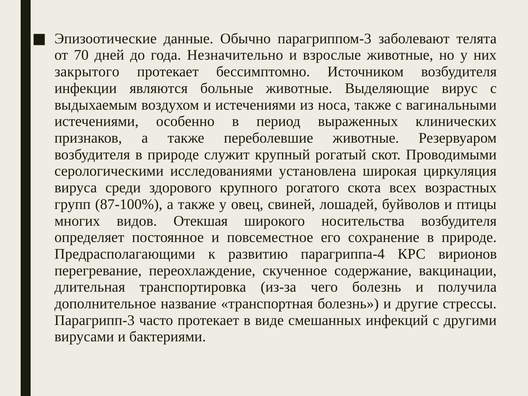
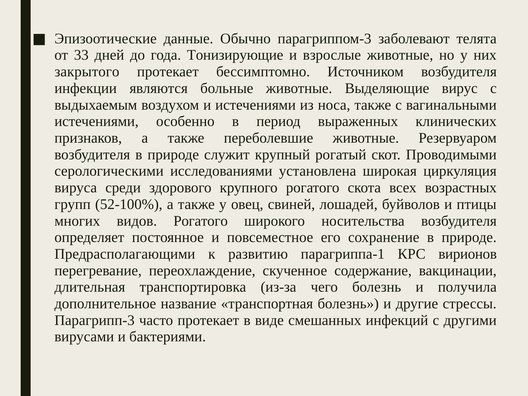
70: 70 -> 33
Незначительно: Незначительно -> Тонизирующие
87-100%: 87-100% -> 52-100%
видов Отекшая: Отекшая -> Рогатого
парагриппа-4: парагриппа-4 -> парагриппа-1
